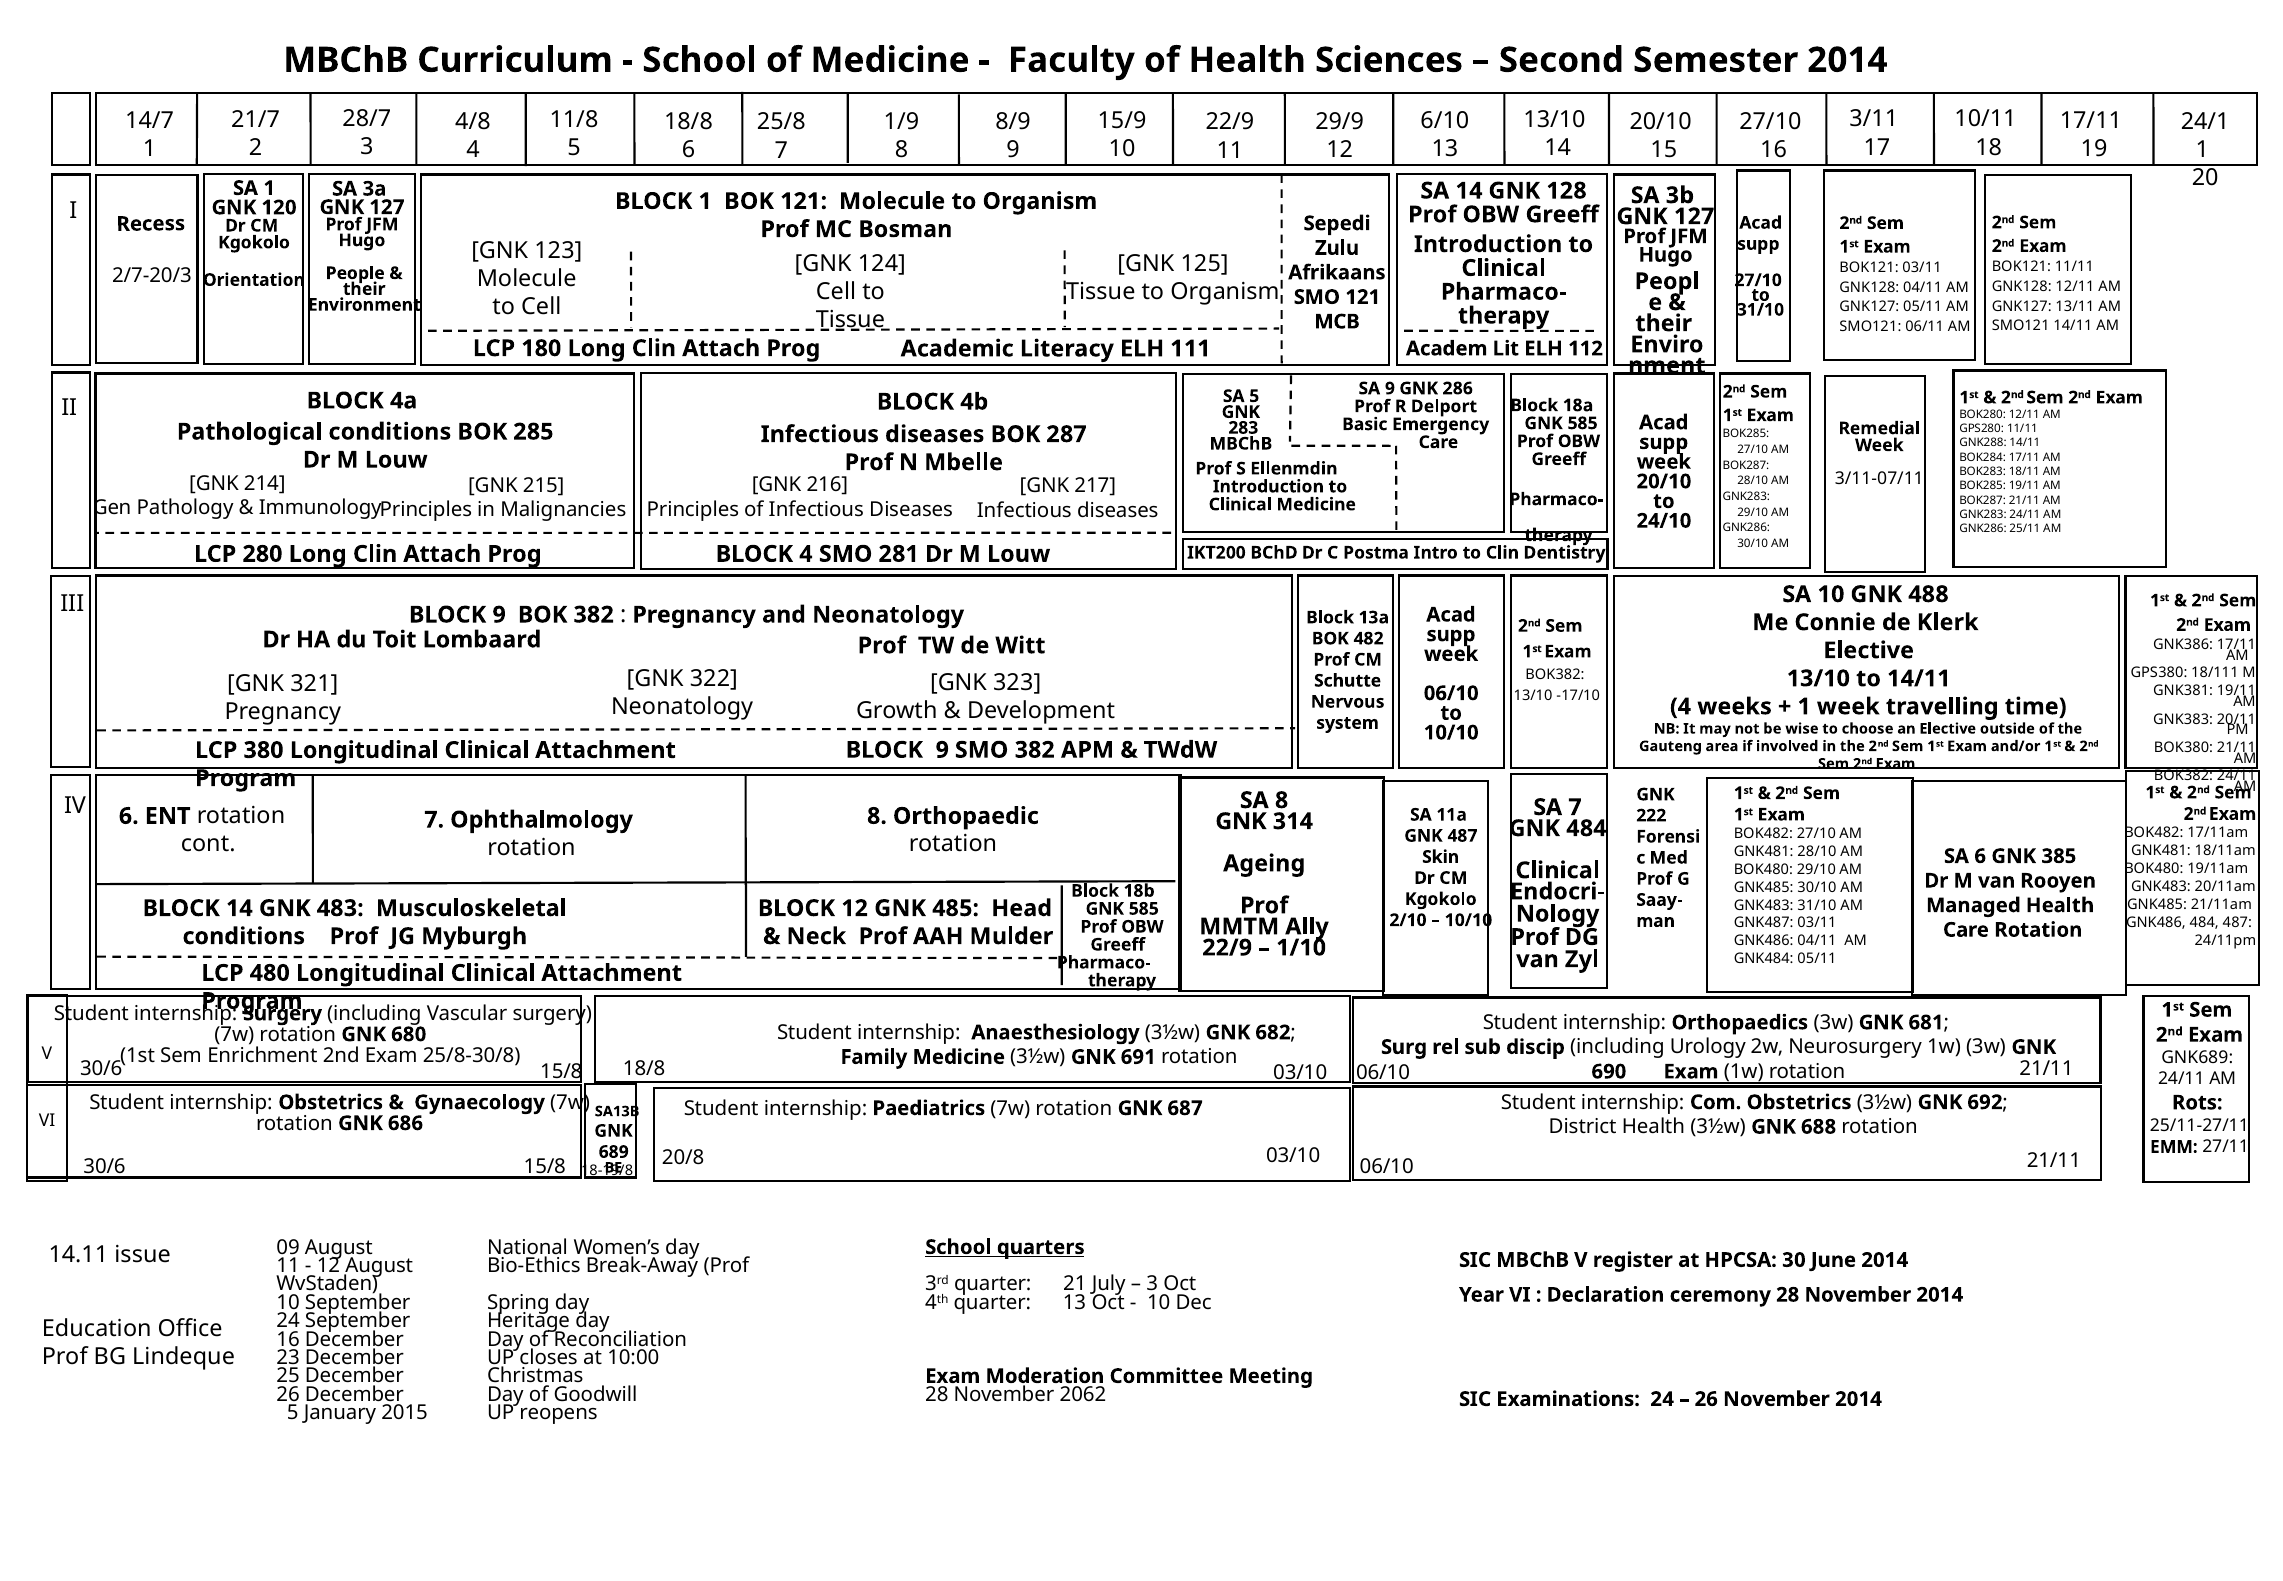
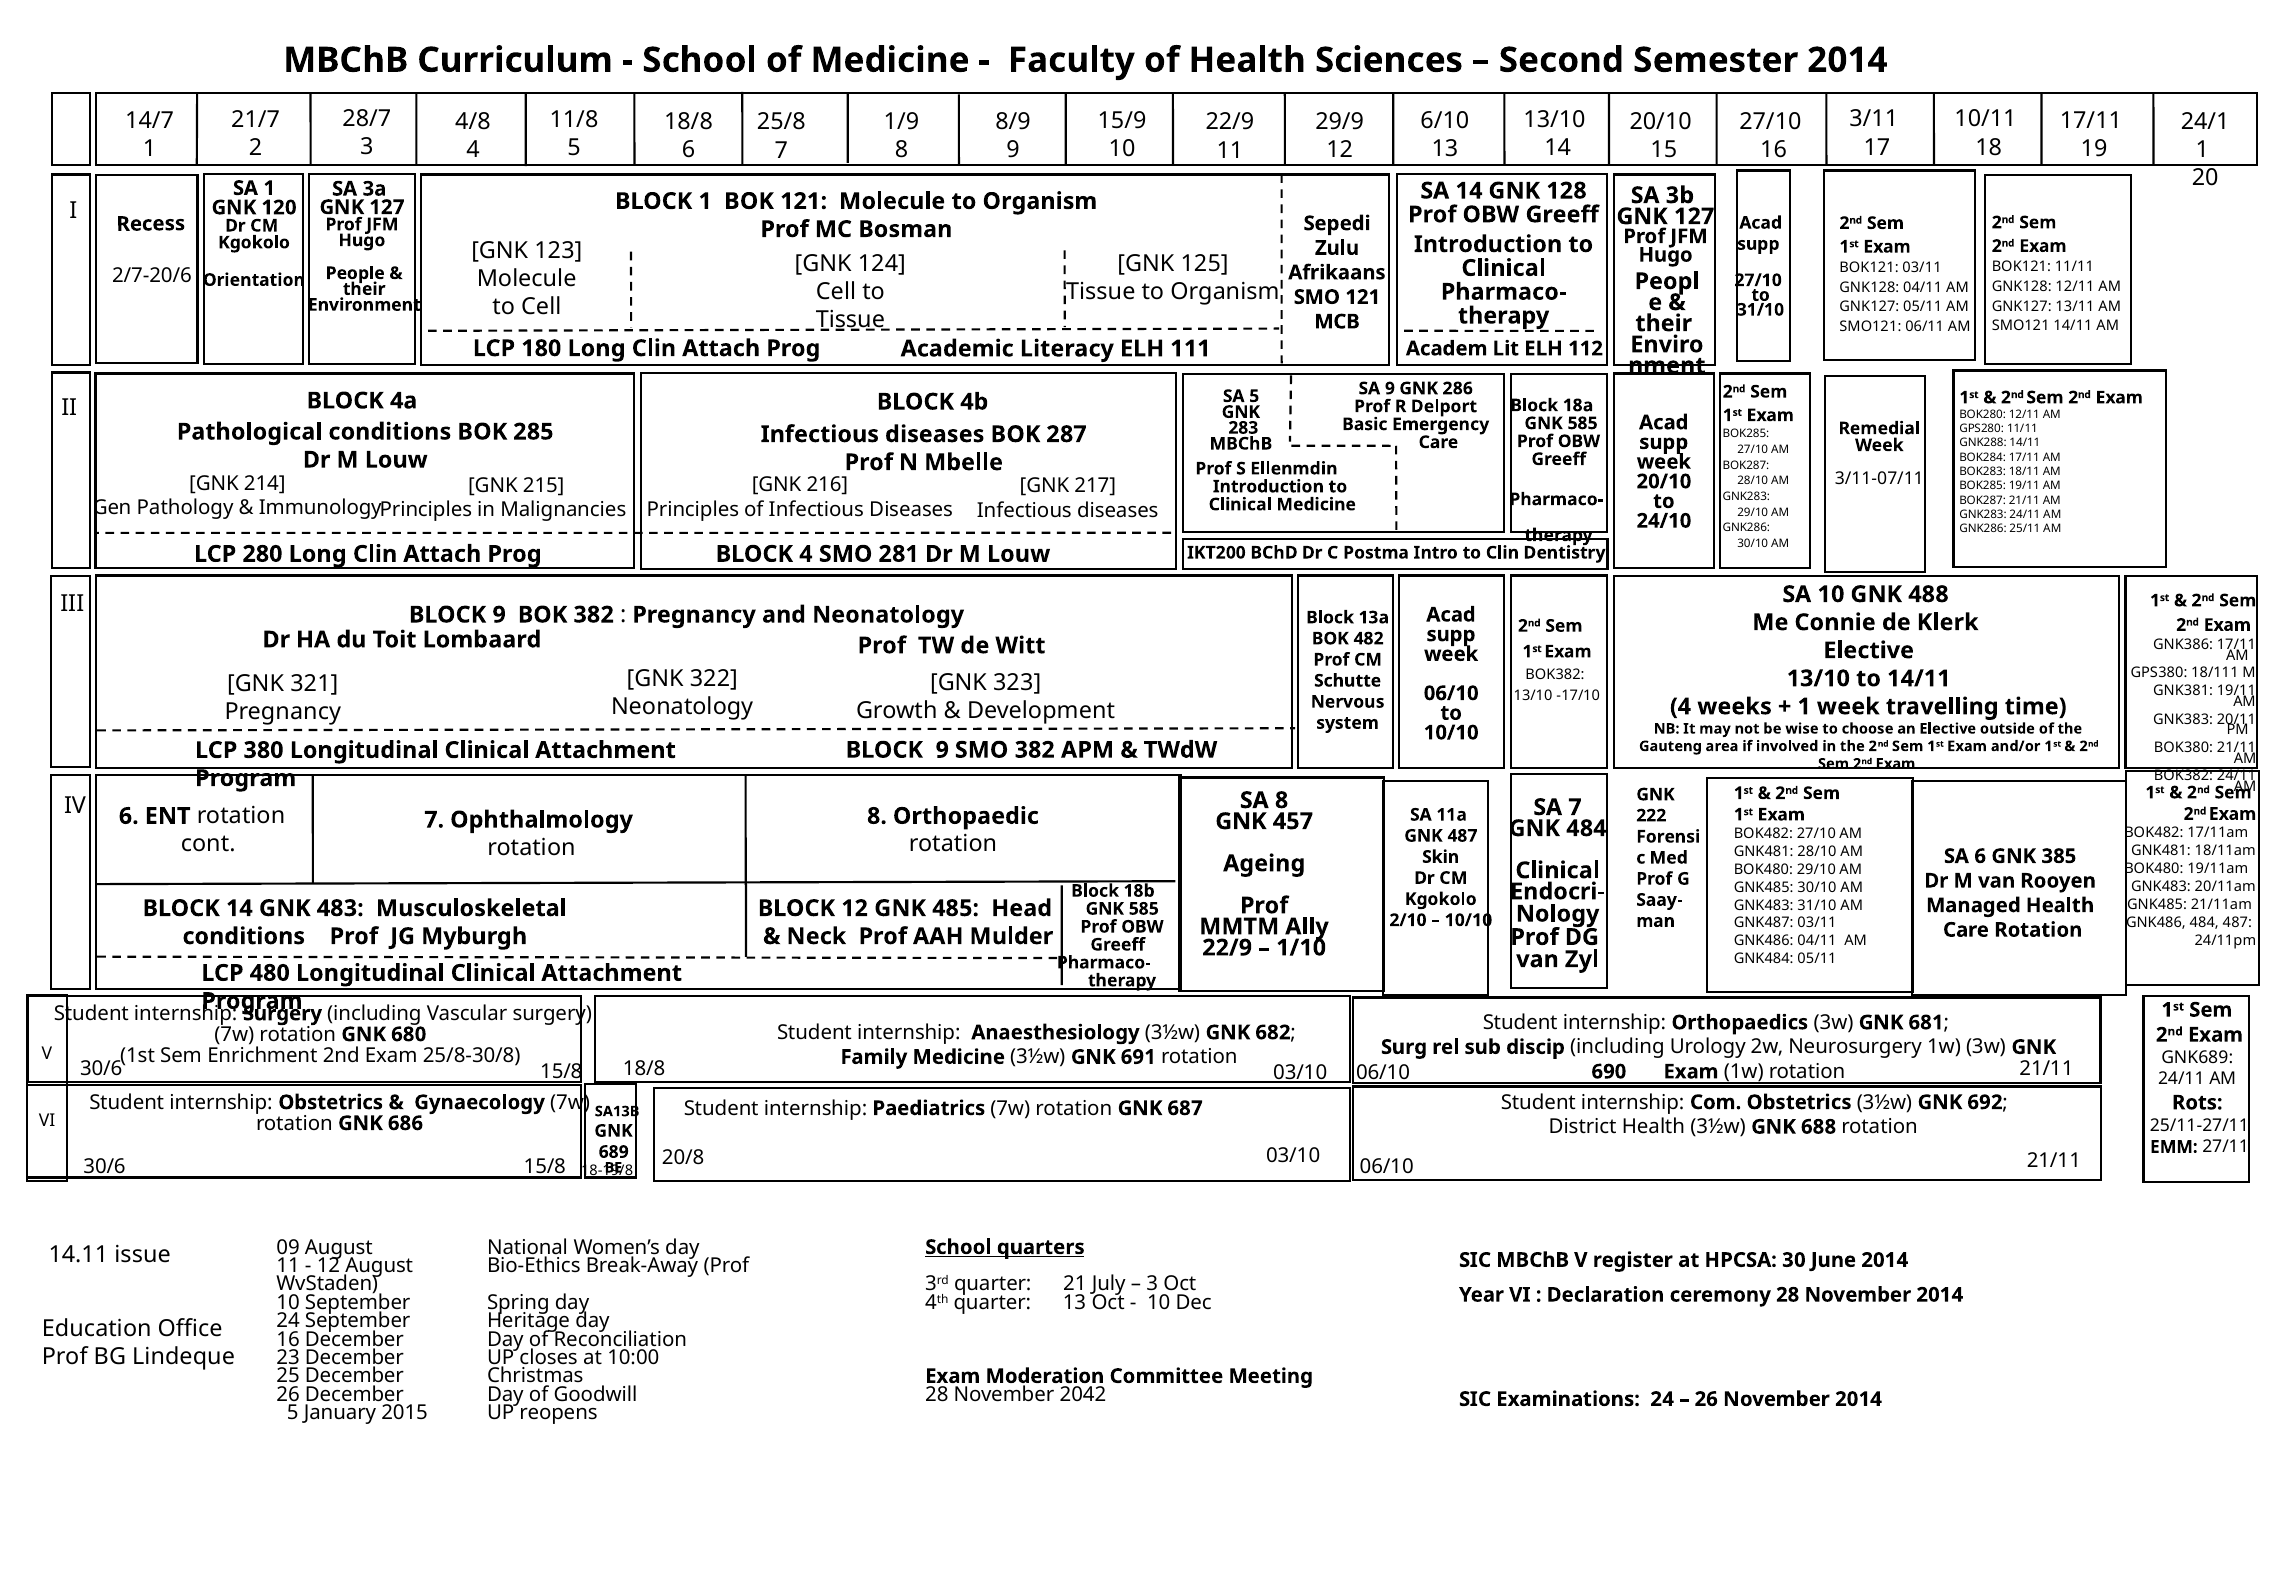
2/7-20/3: 2/7-20/3 -> 2/7-20/6
314: 314 -> 457
2062: 2062 -> 2042
